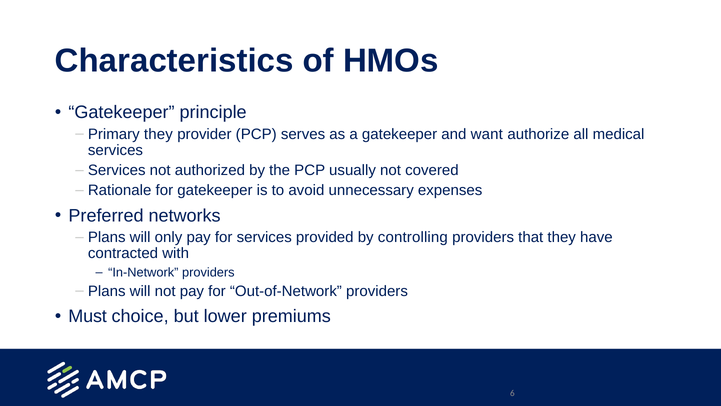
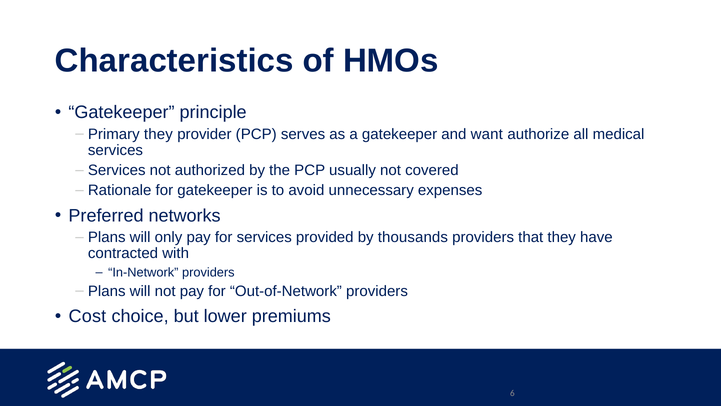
controlling: controlling -> thousands
Must: Must -> Cost
